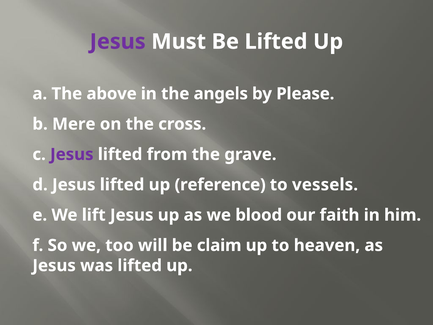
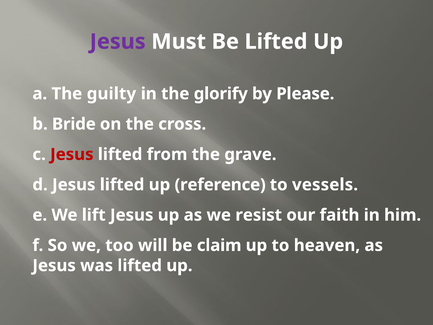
above: above -> guilty
angels: angels -> glorify
Mere: Mere -> Bride
Jesus at (72, 154) colour: purple -> red
blood: blood -> resist
